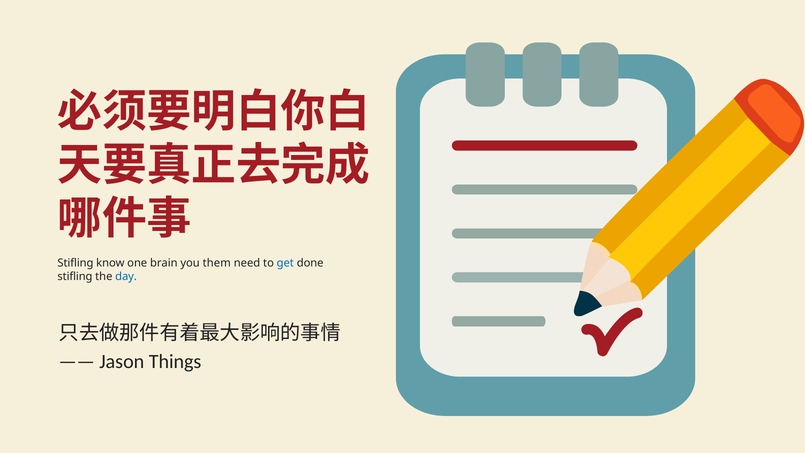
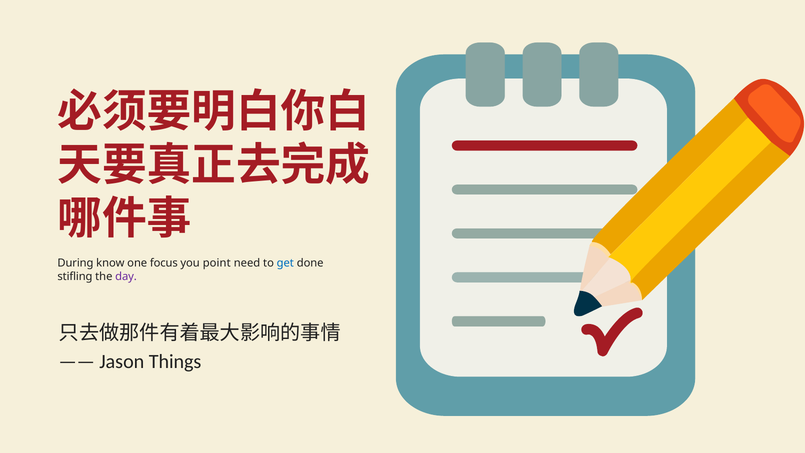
Stifling at (75, 263): Stifling -> During
brain: brain -> focus
them: them -> point
day colour: blue -> purple
